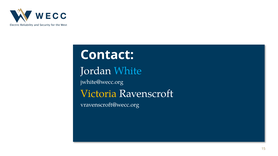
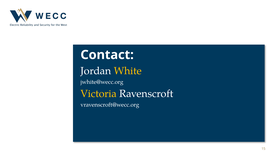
White colour: light blue -> yellow
